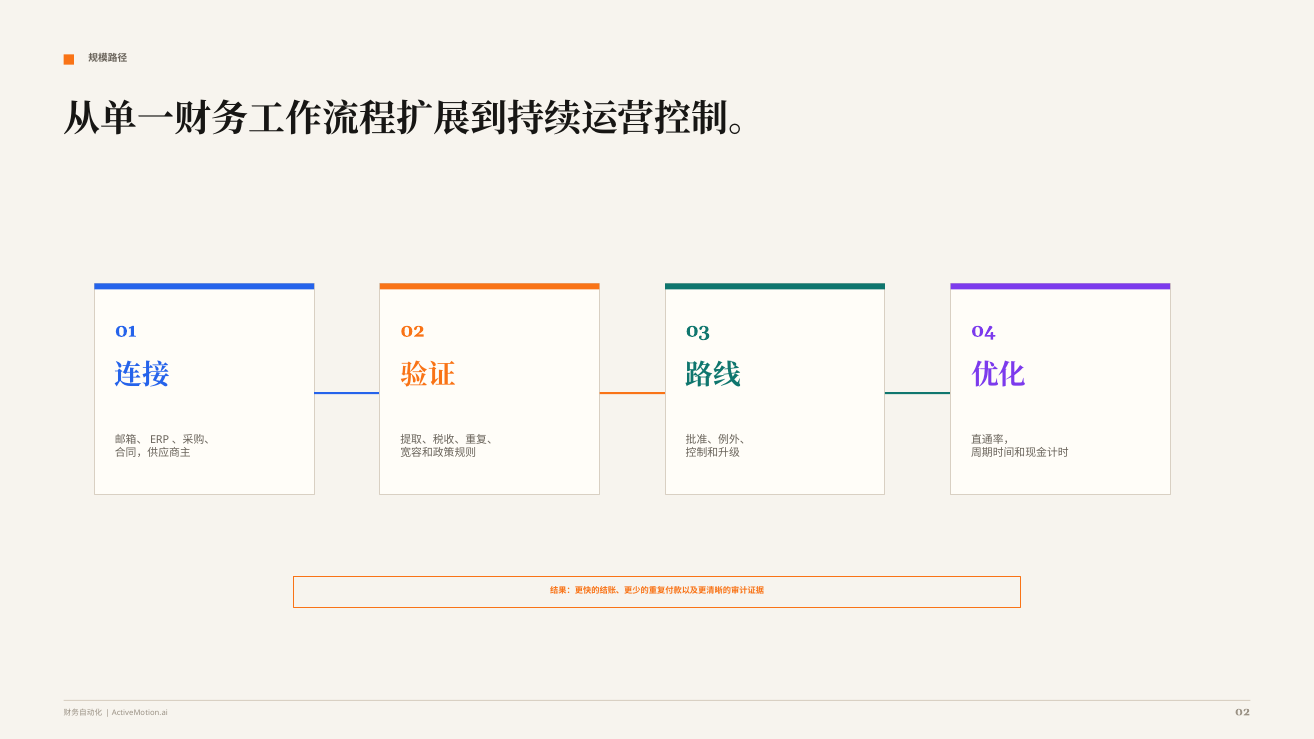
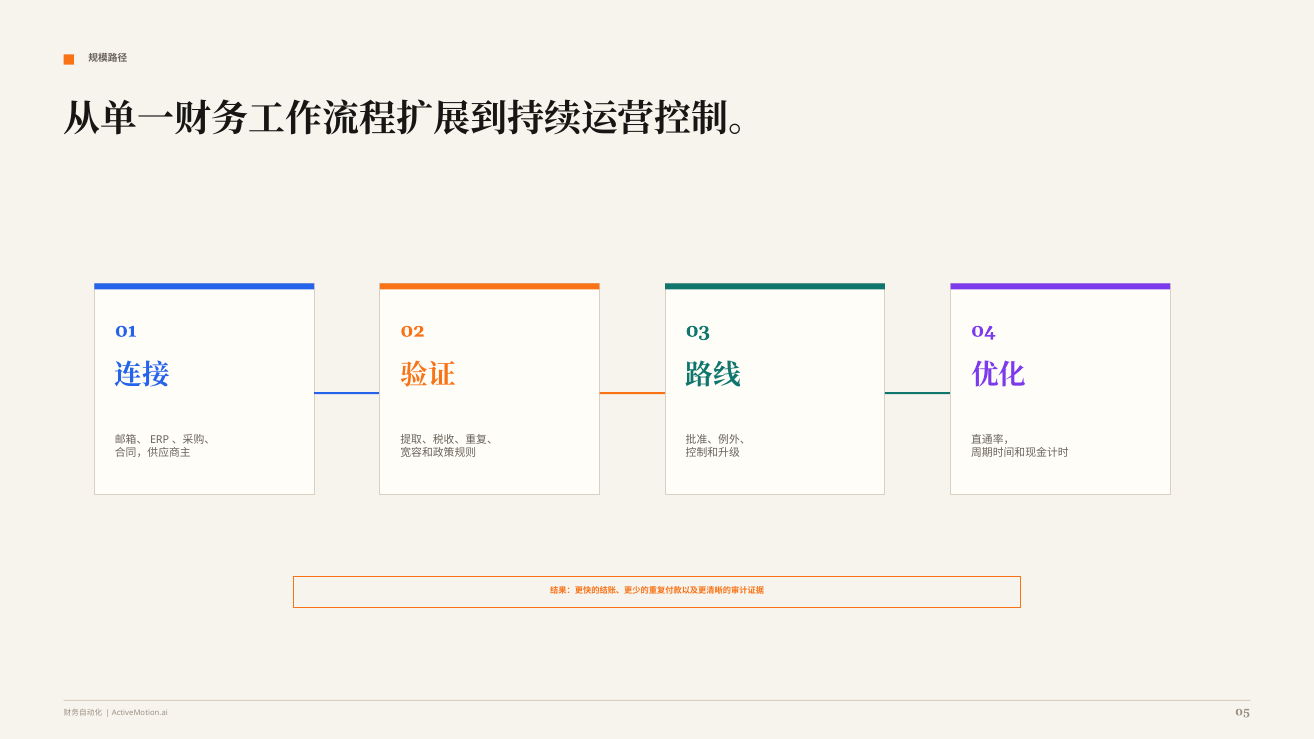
ActiveMotion.ai 02: 02 -> 05
